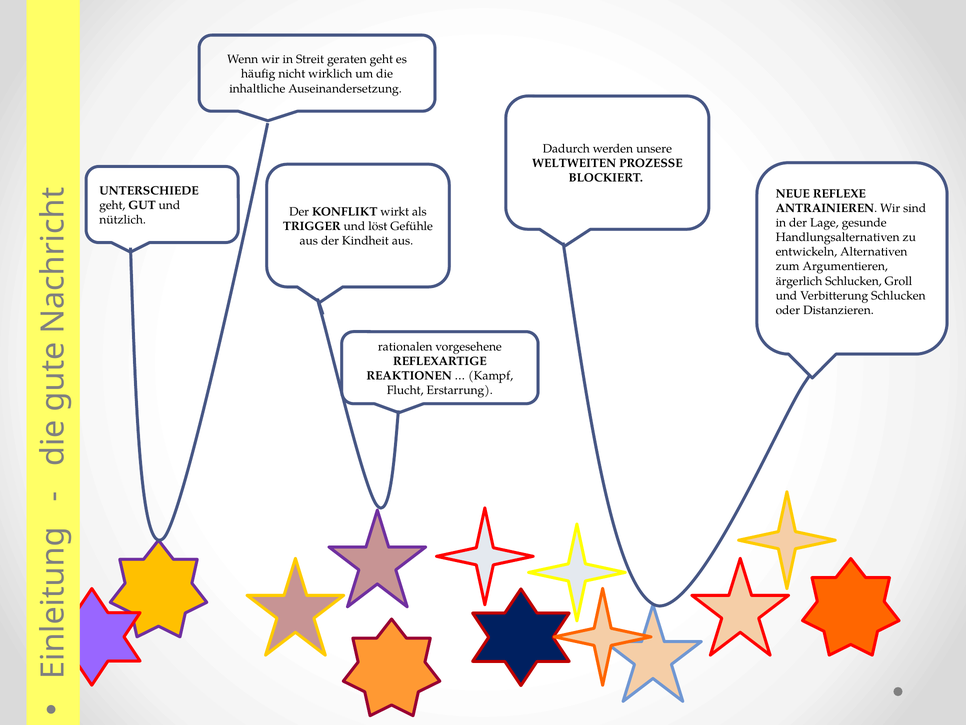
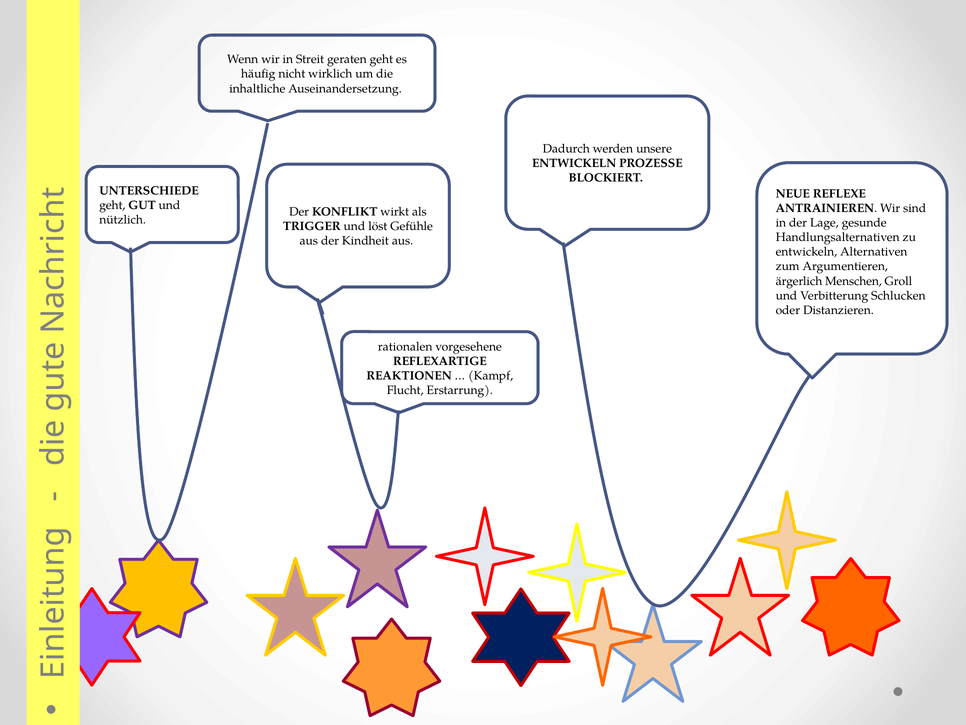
WELTWEITEN at (574, 163): WELTWEITEN -> ENTWICKELN
ärgerlich Schlucken: Schlucken -> Menschen
